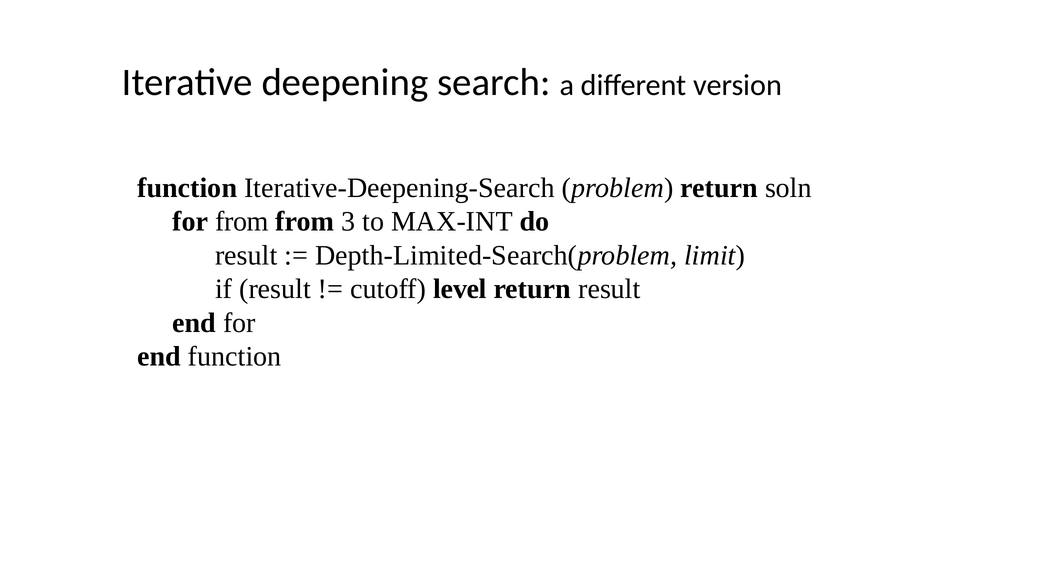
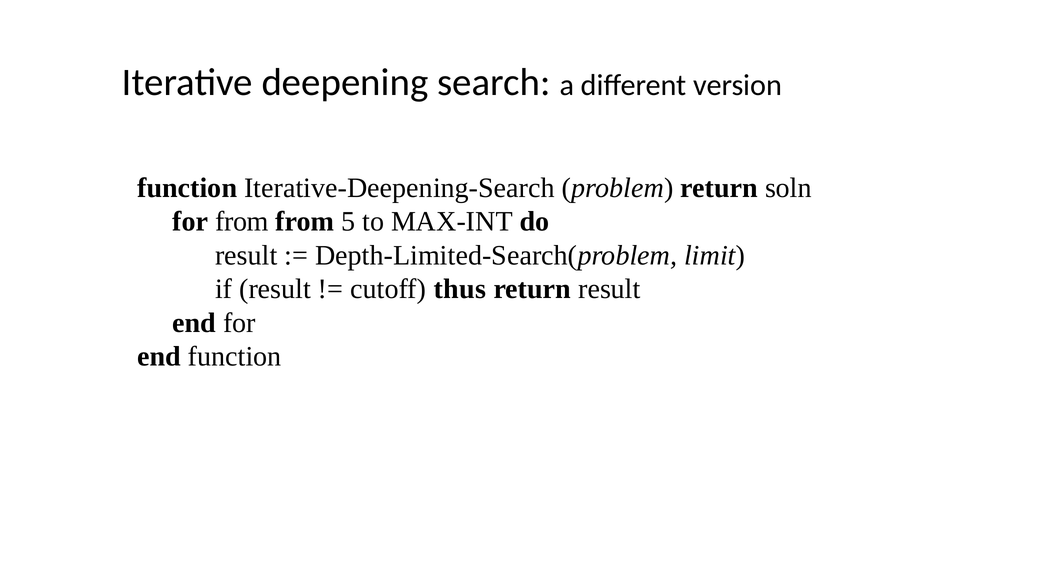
3: 3 -> 5
level: level -> thus
